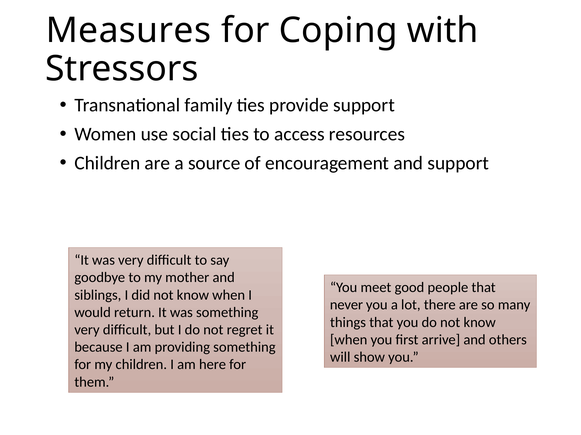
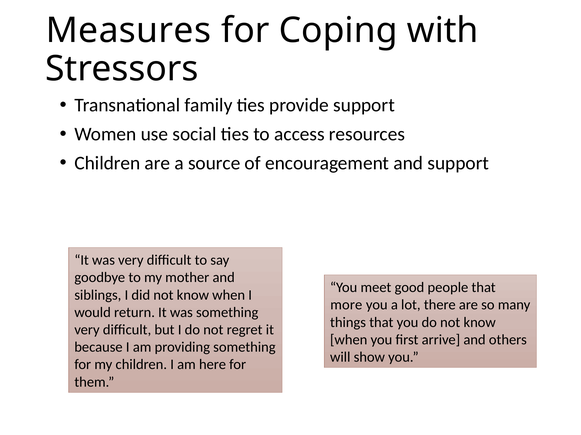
never: never -> more
